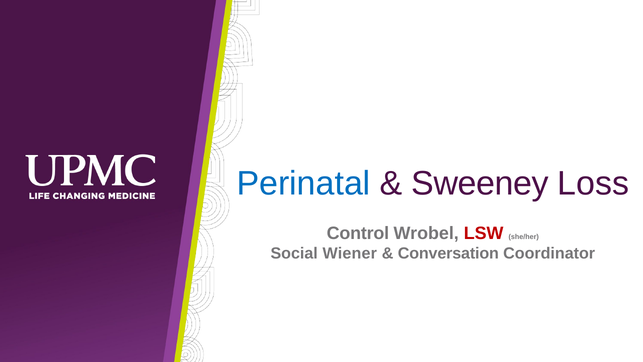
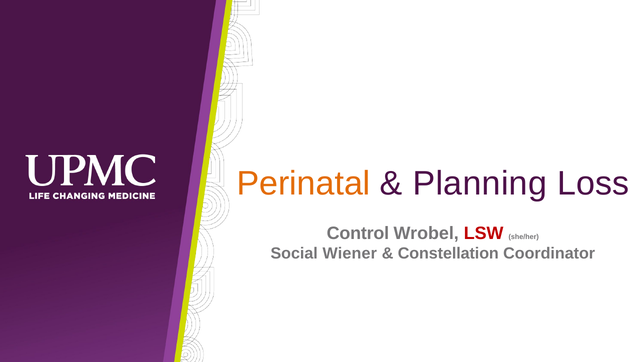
Perinatal colour: blue -> orange
Sweeney: Sweeney -> Planning
Conversation: Conversation -> Constellation
